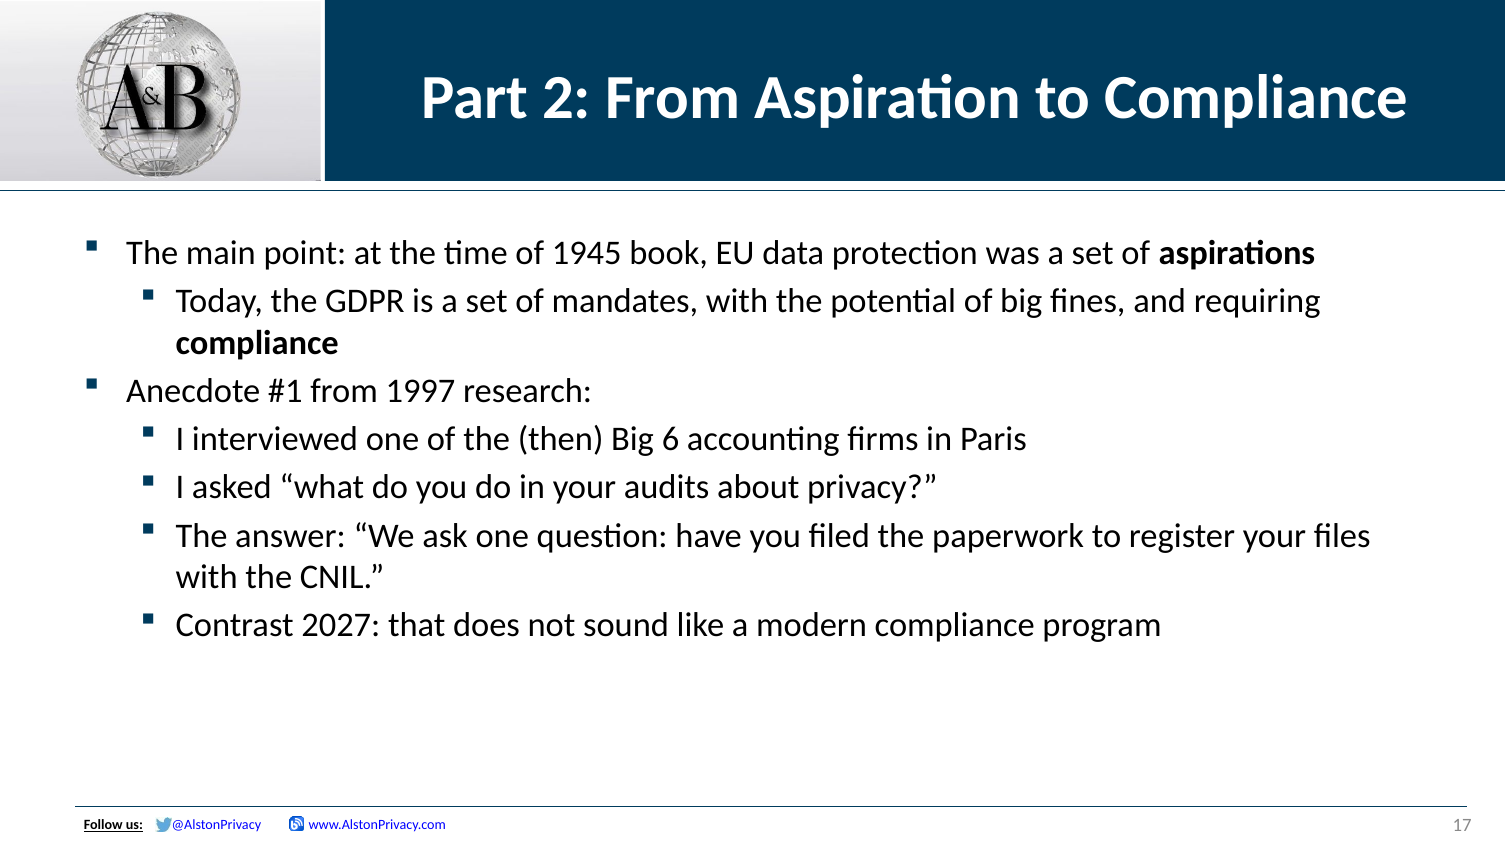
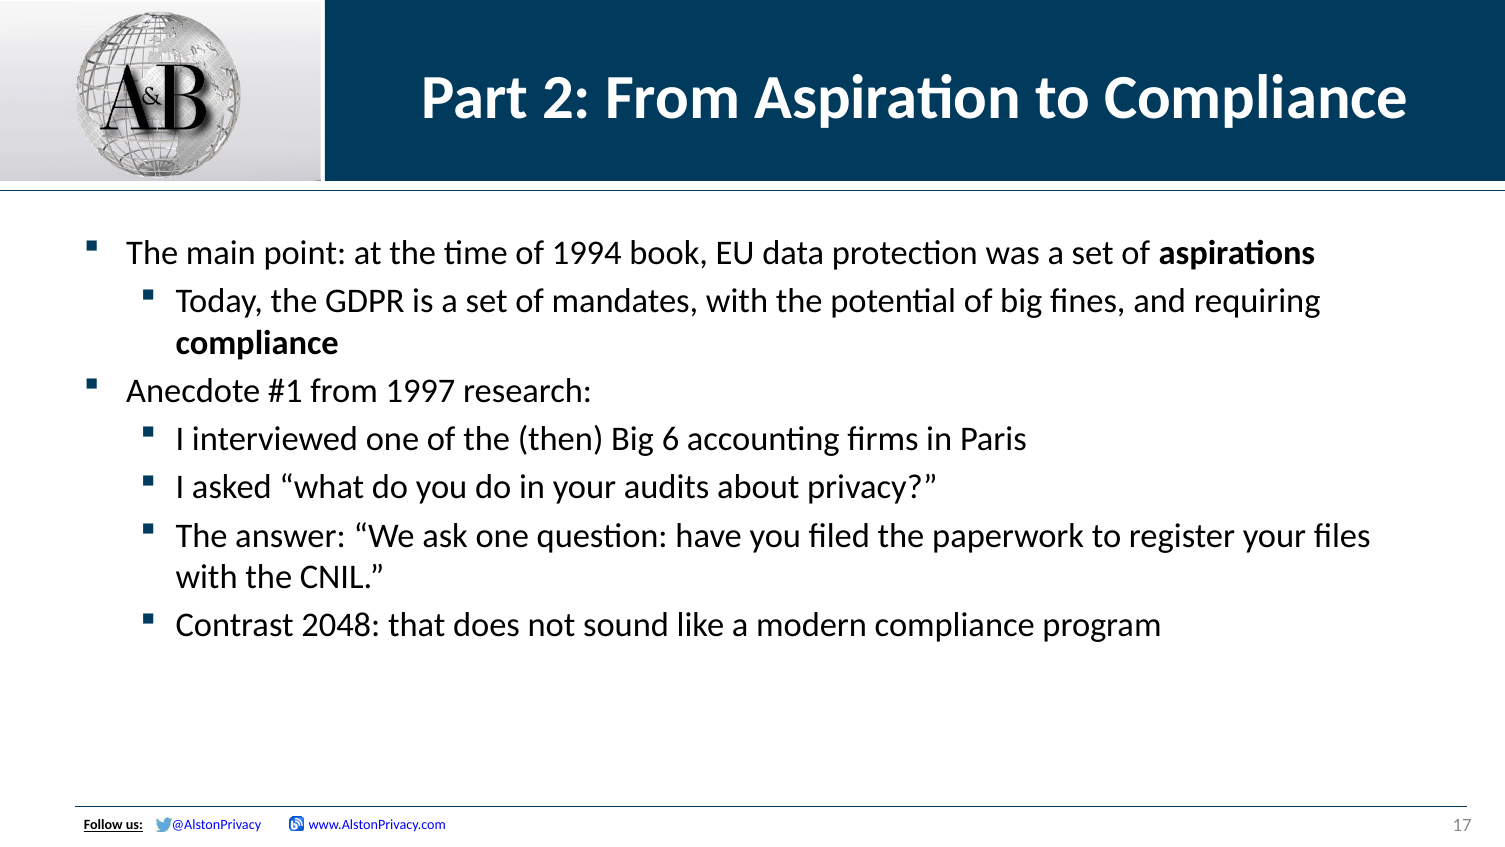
1945: 1945 -> 1994
2027: 2027 -> 2048
